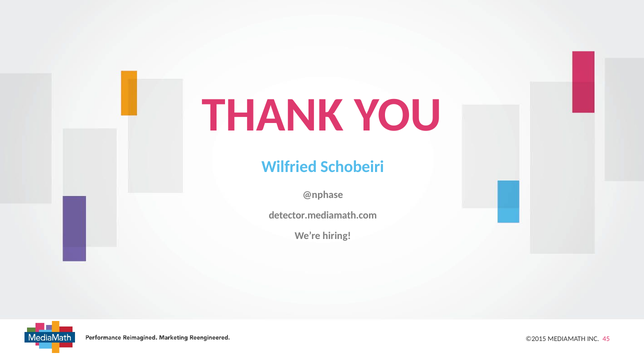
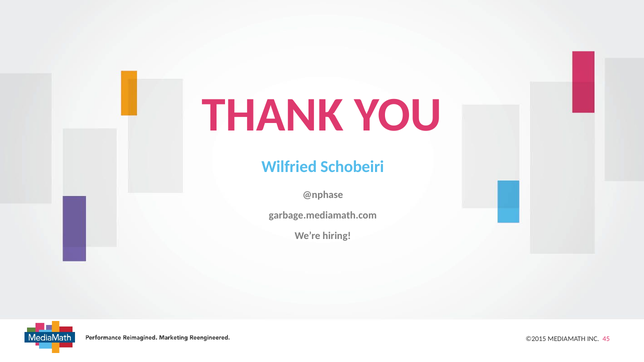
detector.mediamath.com: detector.mediamath.com -> garbage.mediamath.com
